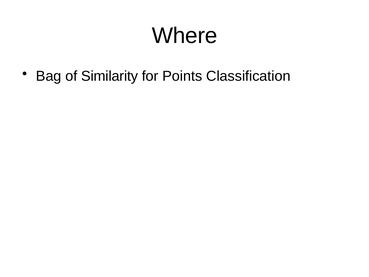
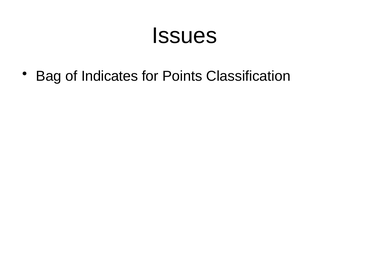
Where: Where -> Issues
Similarity: Similarity -> Indicates
